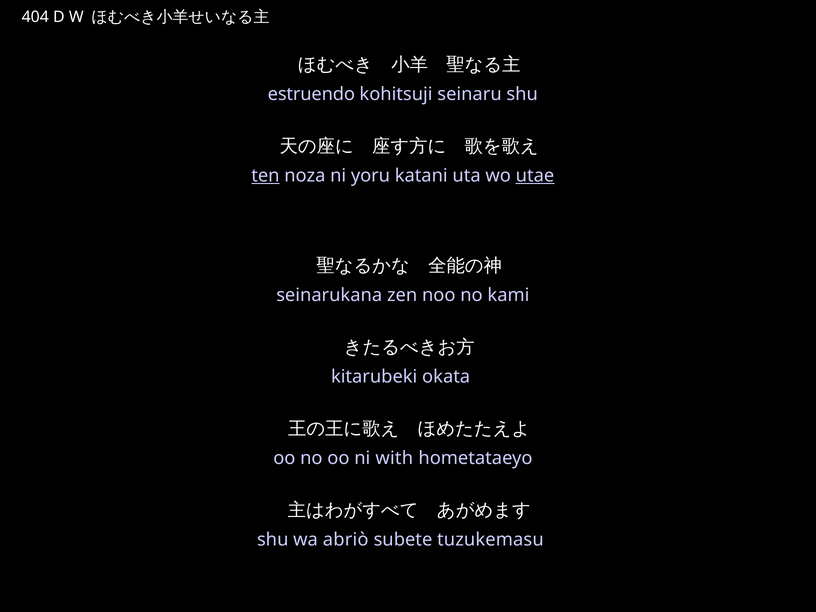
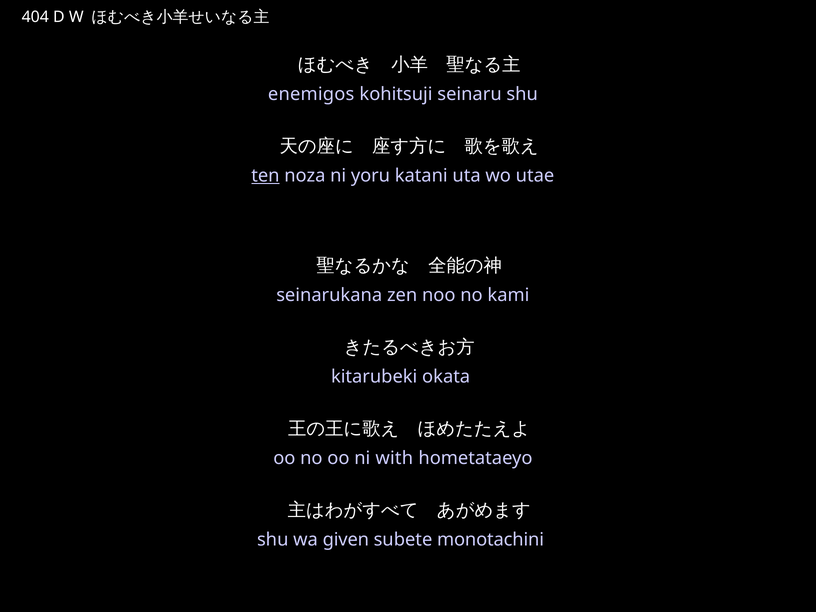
estruendo: estruendo -> enemigos
utae underline: present -> none
abriò: abriò -> given
tuzukemasu: tuzukemasu -> monotachini
